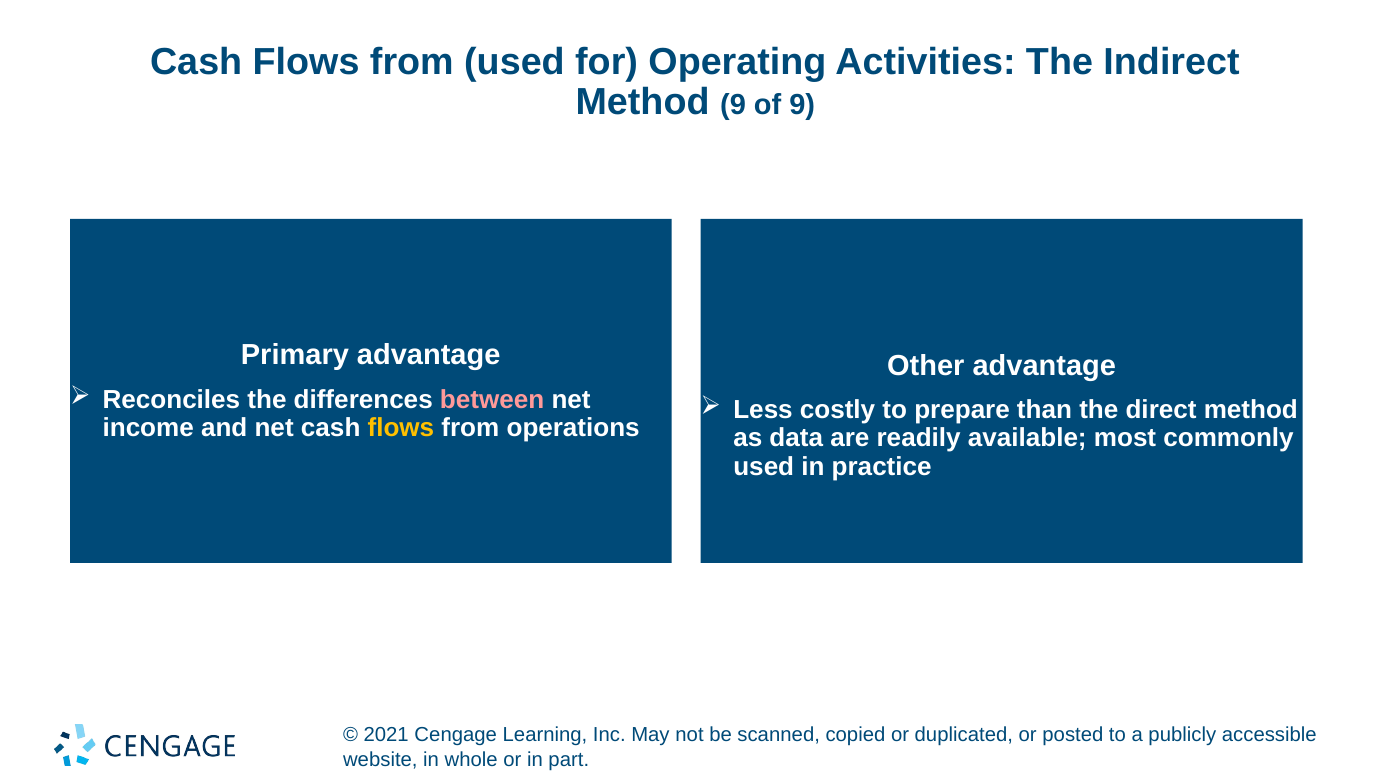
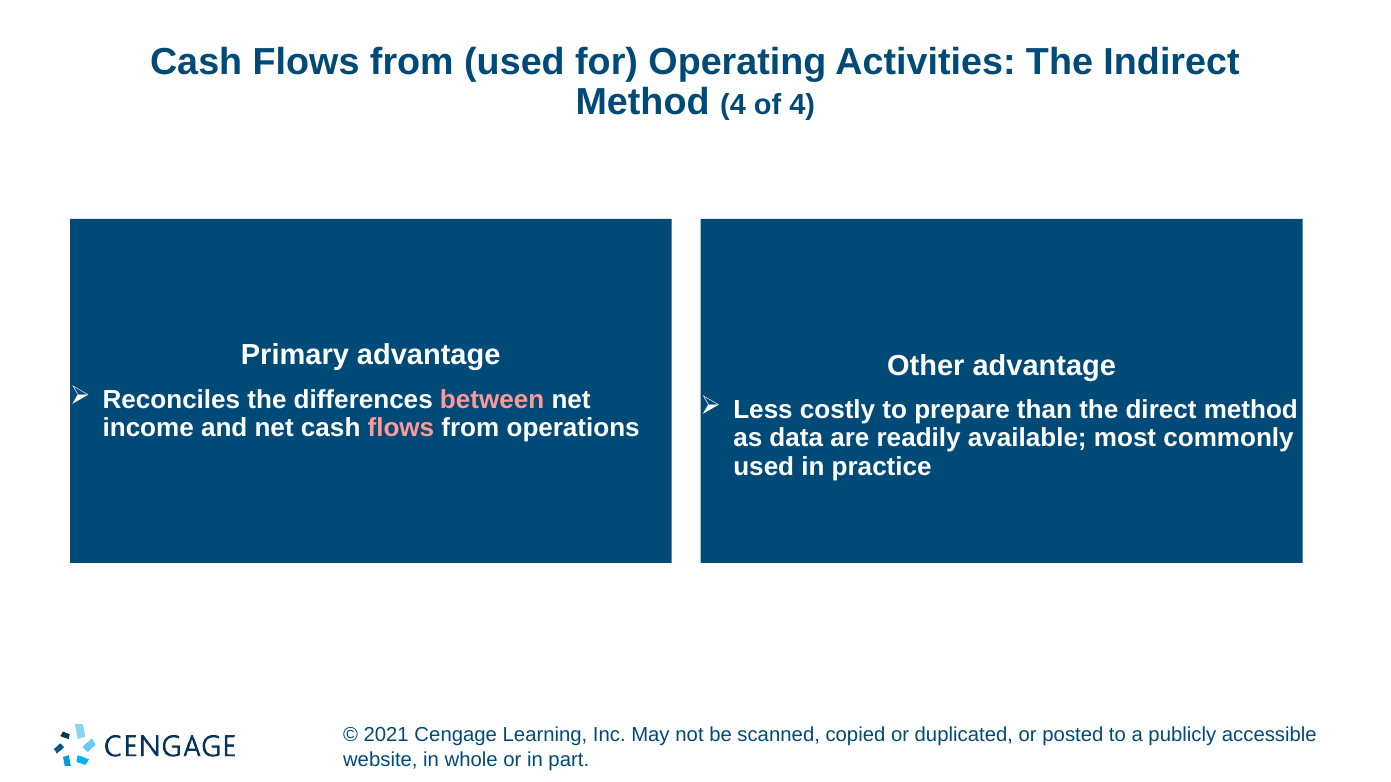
Method 9: 9 -> 4
of 9: 9 -> 4
flows at (401, 428) colour: yellow -> pink
